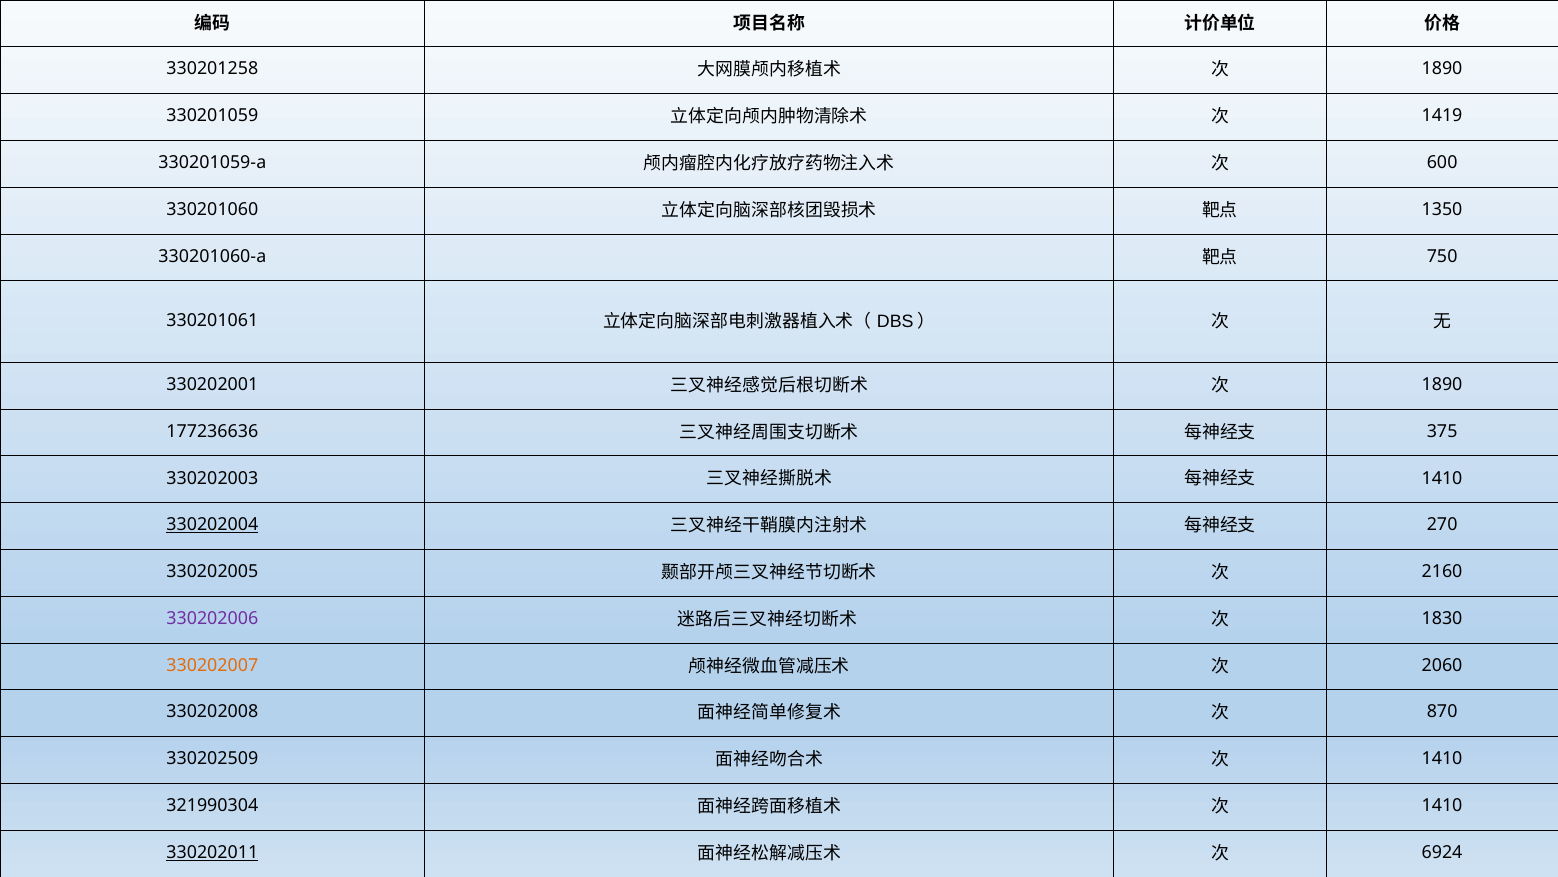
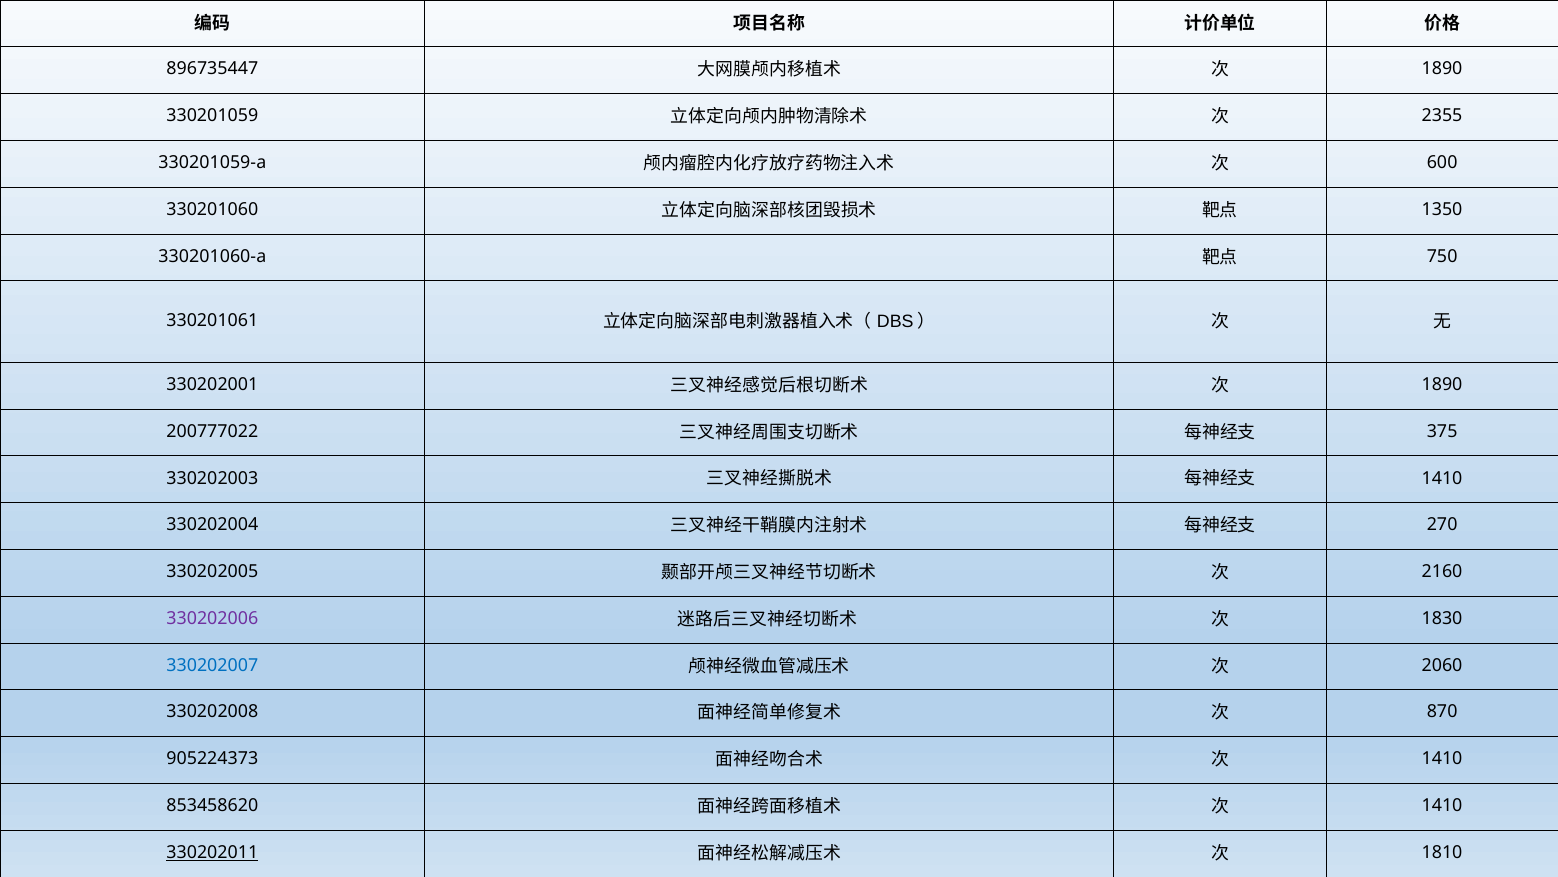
330201258: 330201258 -> 896735447
1419: 1419 -> 2355
177236636: 177236636 -> 200777022
330202004 underline: present -> none
330202007 colour: orange -> blue
330202509: 330202509 -> 905224373
321990304: 321990304 -> 853458620
6924: 6924 -> 1810
